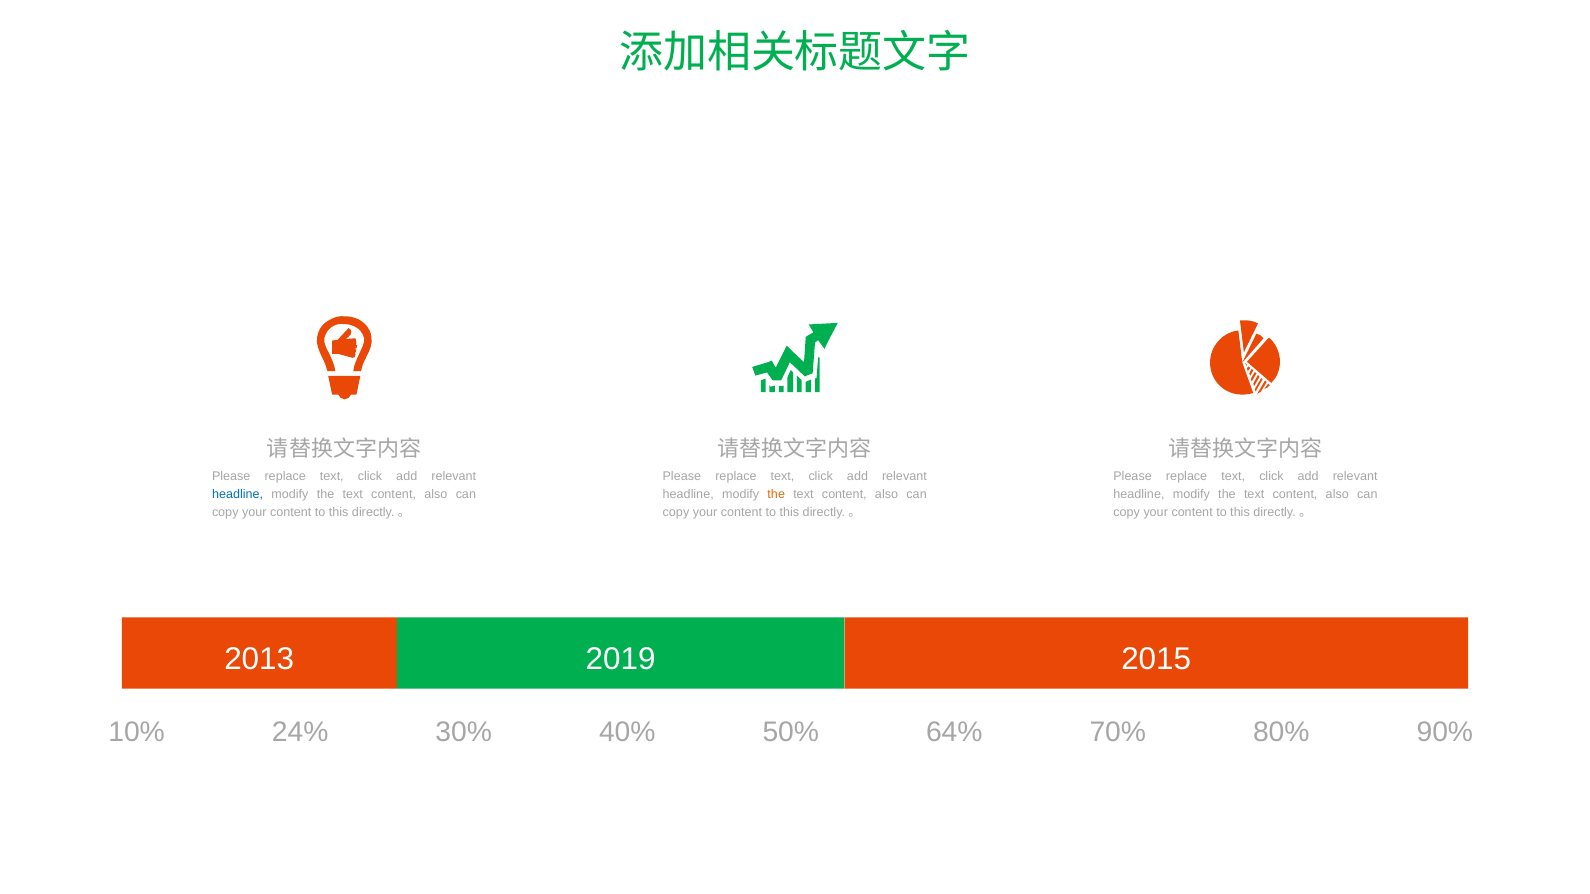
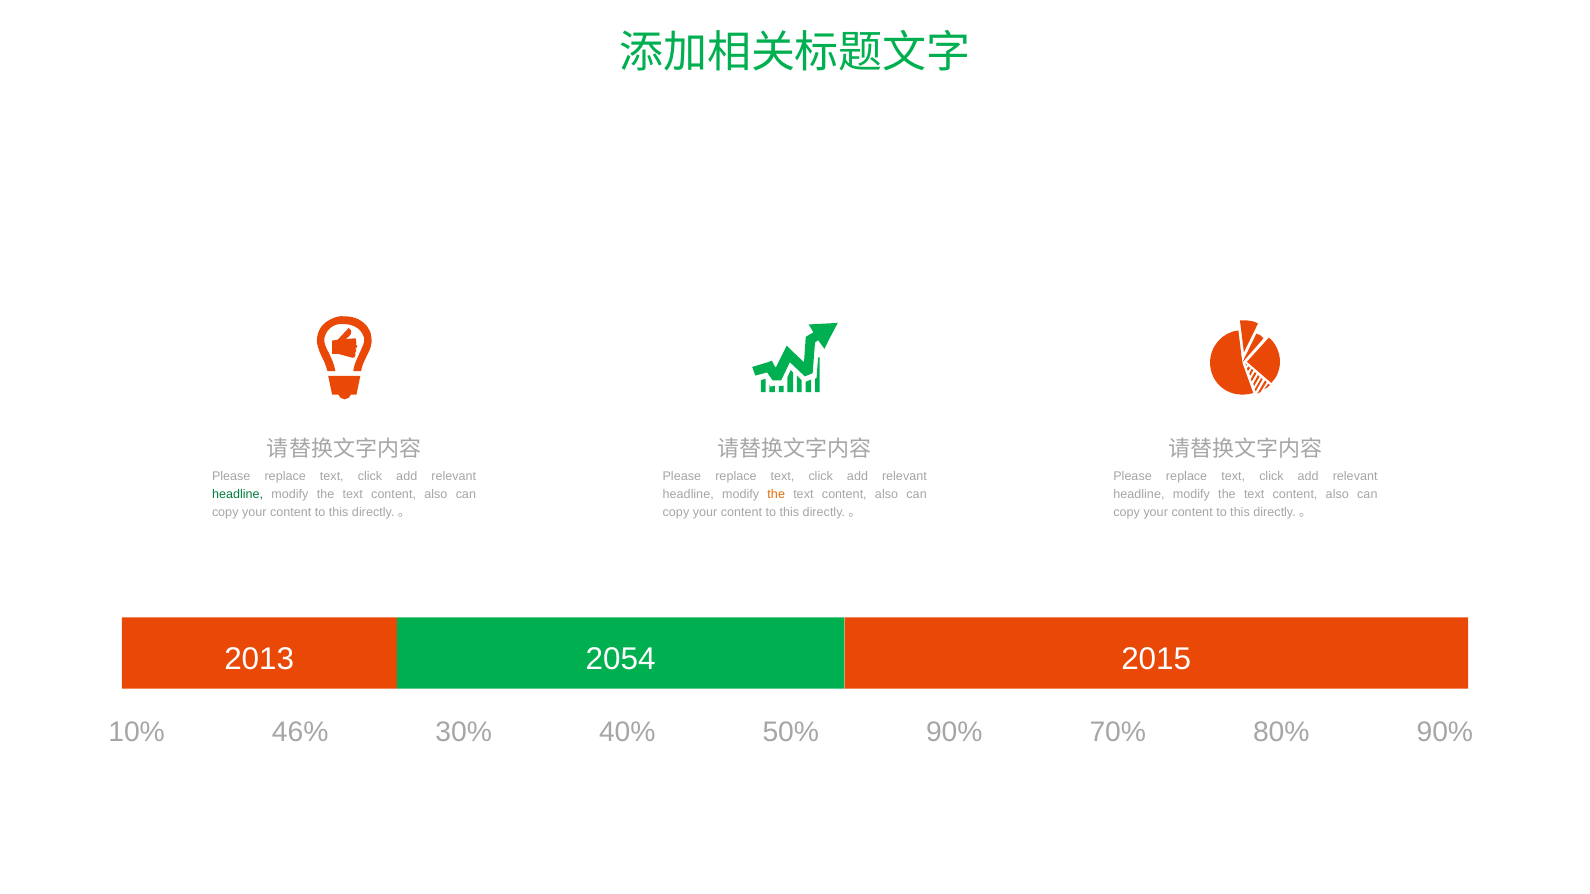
headline at (238, 494) colour: blue -> green
2019: 2019 -> 2054
24%: 24% -> 46%
50% 64%: 64% -> 90%
